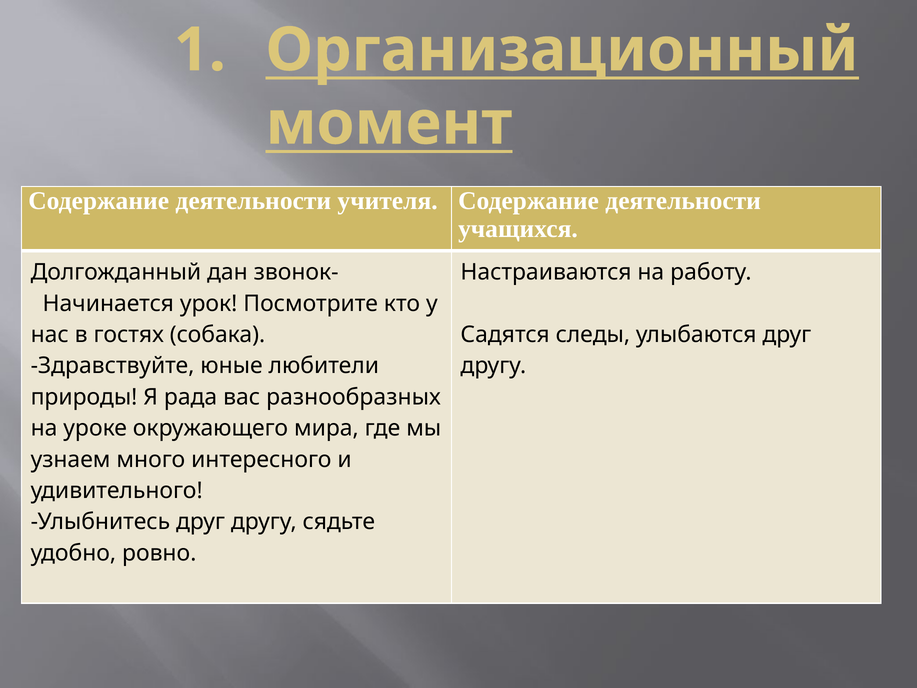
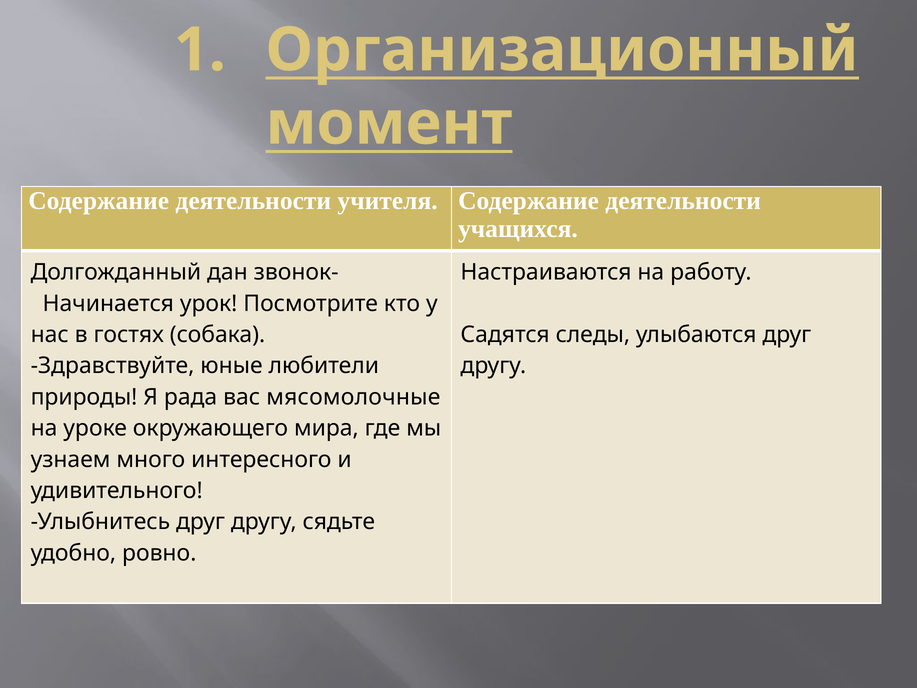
разнообразных: разнообразных -> мясомолочные
